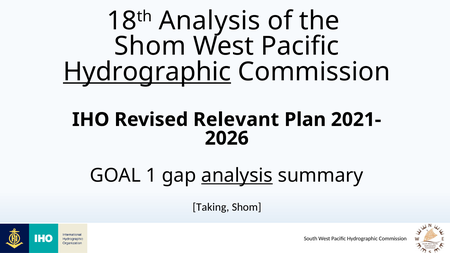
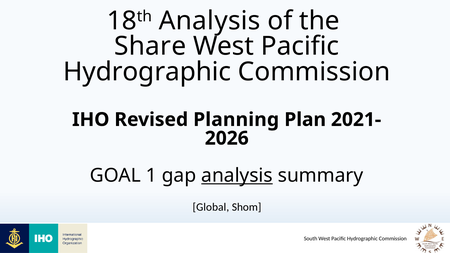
Shom at (150, 46): Shom -> Share
Hydrographic at (147, 72) underline: present -> none
Relevant: Relevant -> Planning
Taking: Taking -> Global
